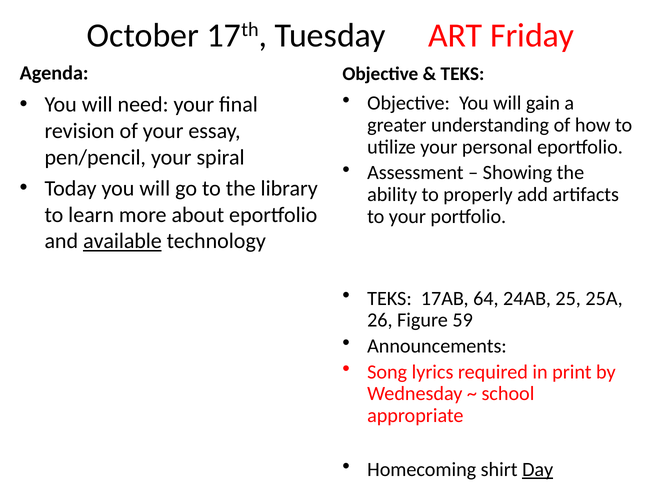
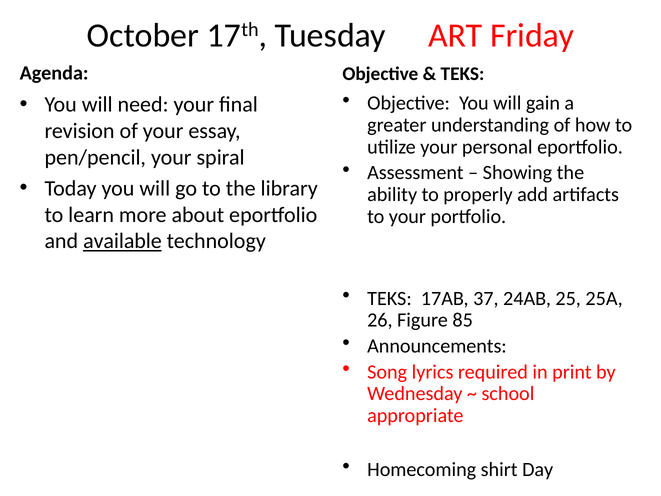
64: 64 -> 37
59: 59 -> 85
Day underline: present -> none
